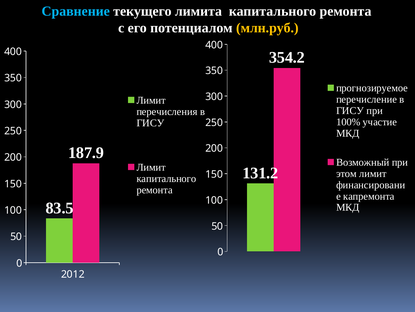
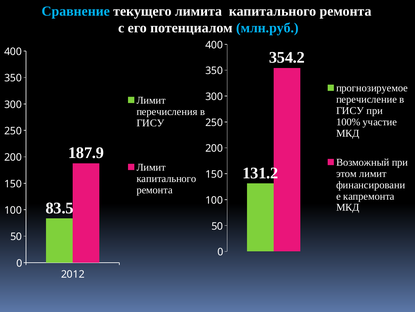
млн.руб colour: yellow -> light blue
